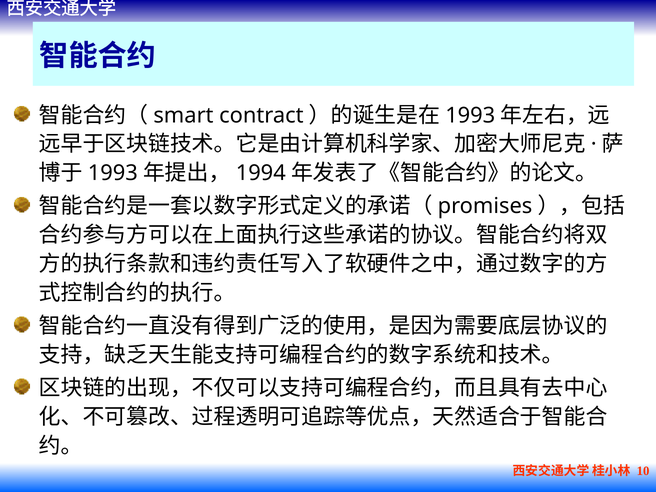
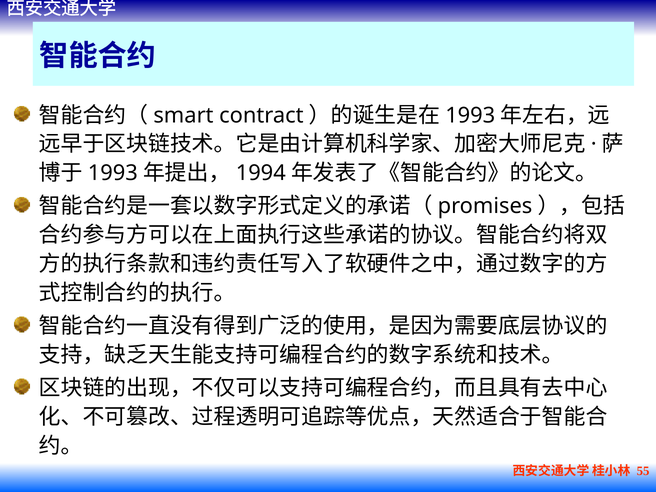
10: 10 -> 55
